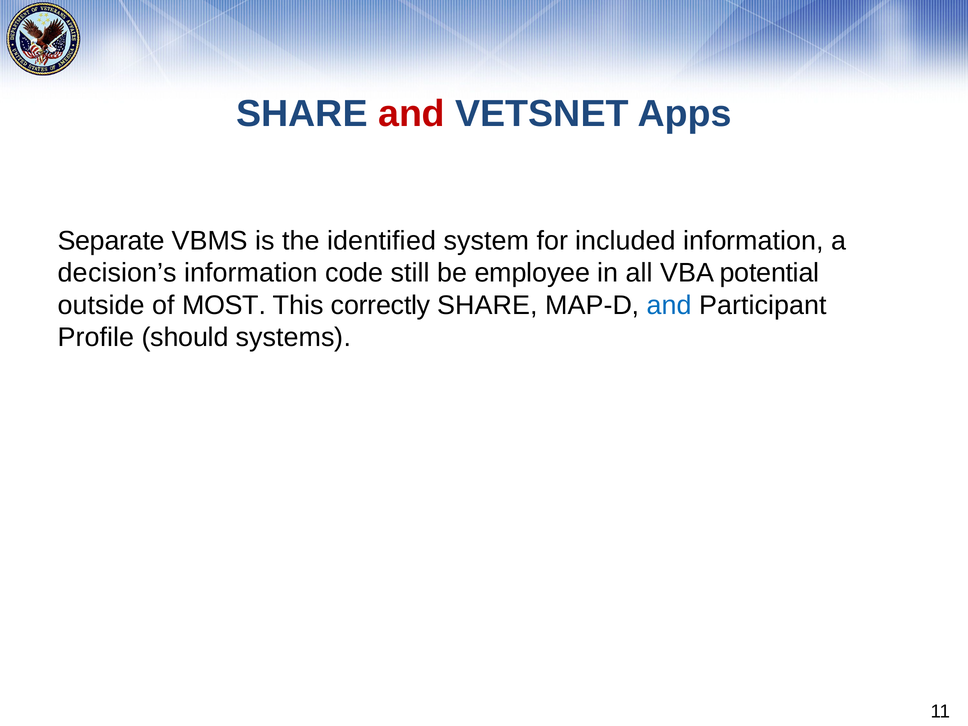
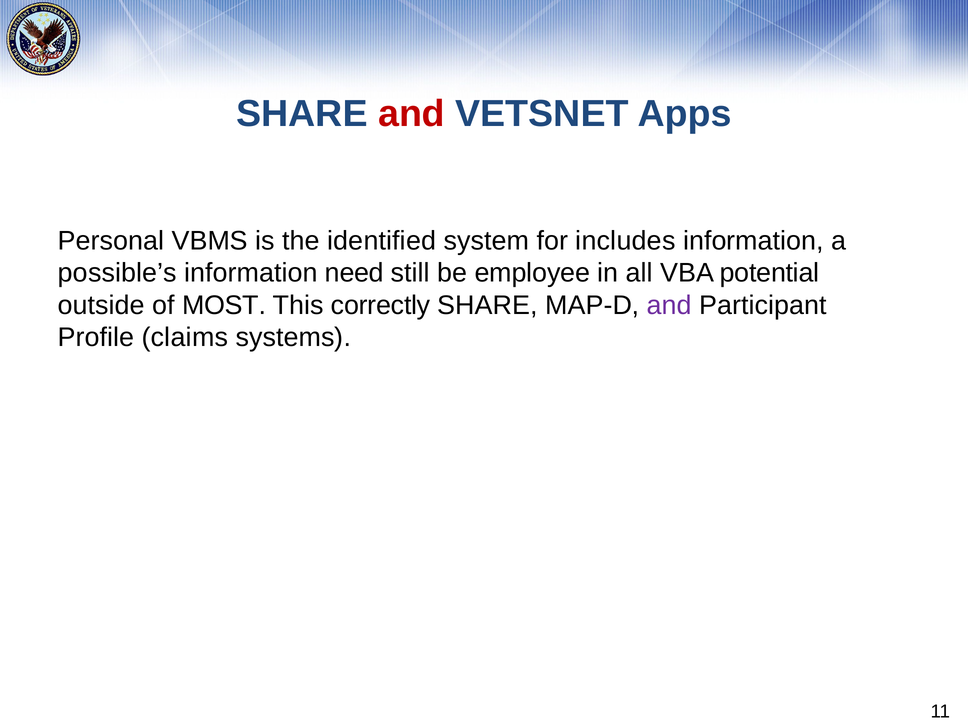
Separate: Separate -> Personal
included: included -> includes
decision’s: decision’s -> possible’s
code: code -> need
and at (669, 305) colour: blue -> purple
should: should -> claims
